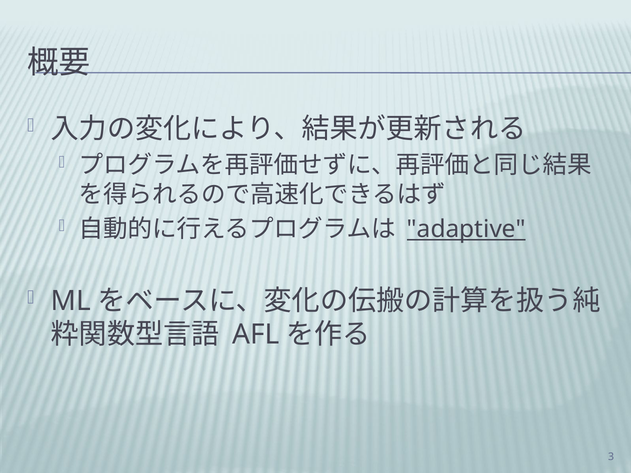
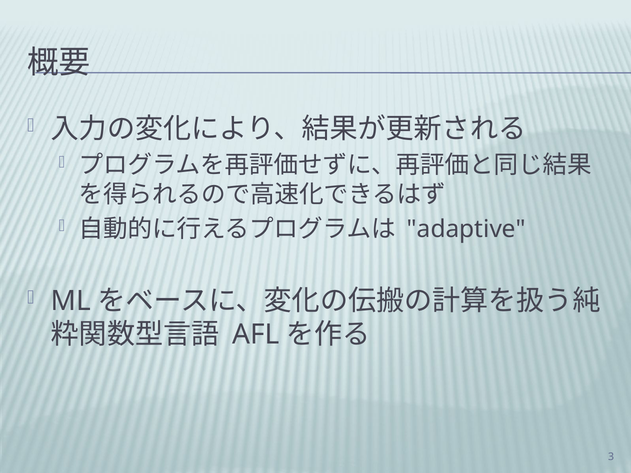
adaptive underline: present -> none
